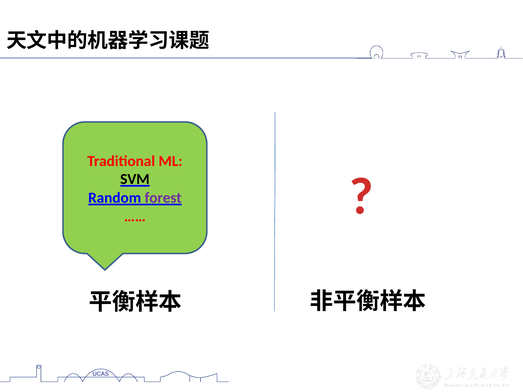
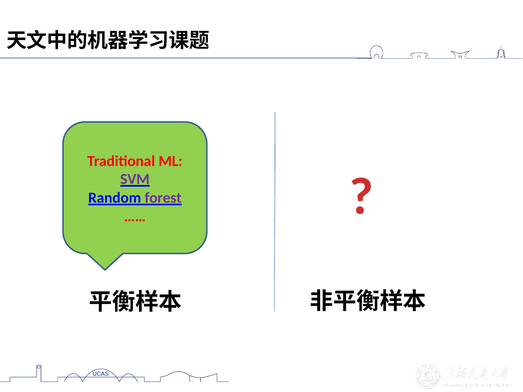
SVM colour: black -> purple
